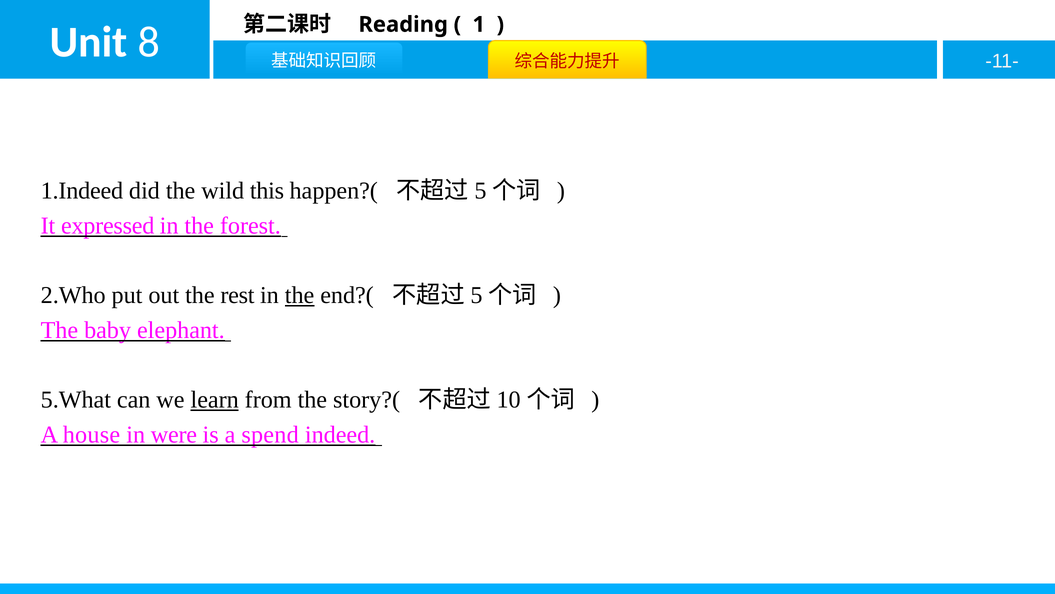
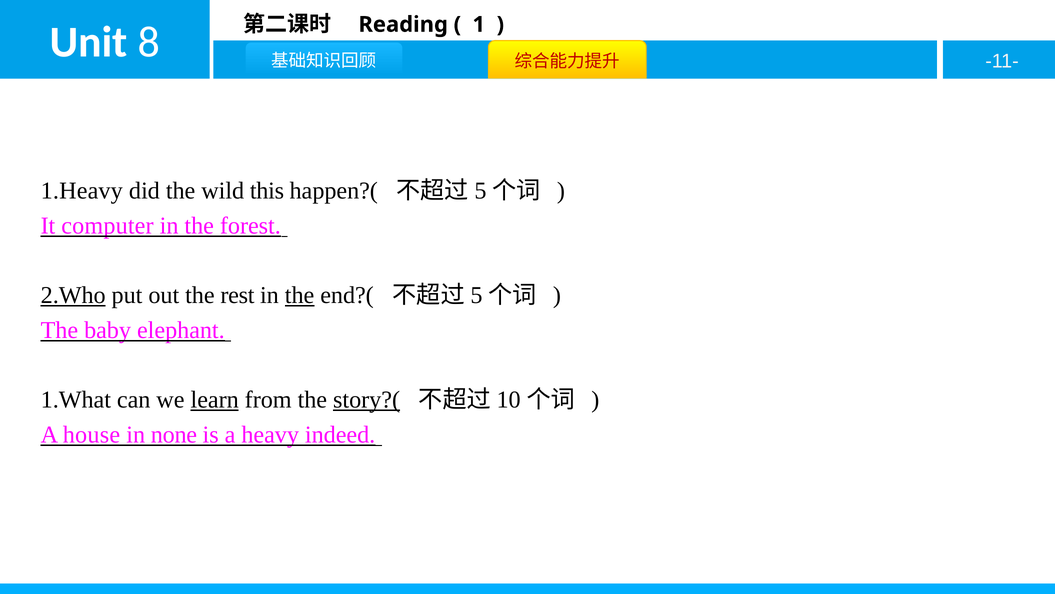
1.Indeed: 1.Indeed -> 1.Heavy
expressed: expressed -> computer
2.Who underline: none -> present
5.What: 5.What -> 1.What
story?( underline: none -> present
were: were -> none
spend: spend -> heavy
